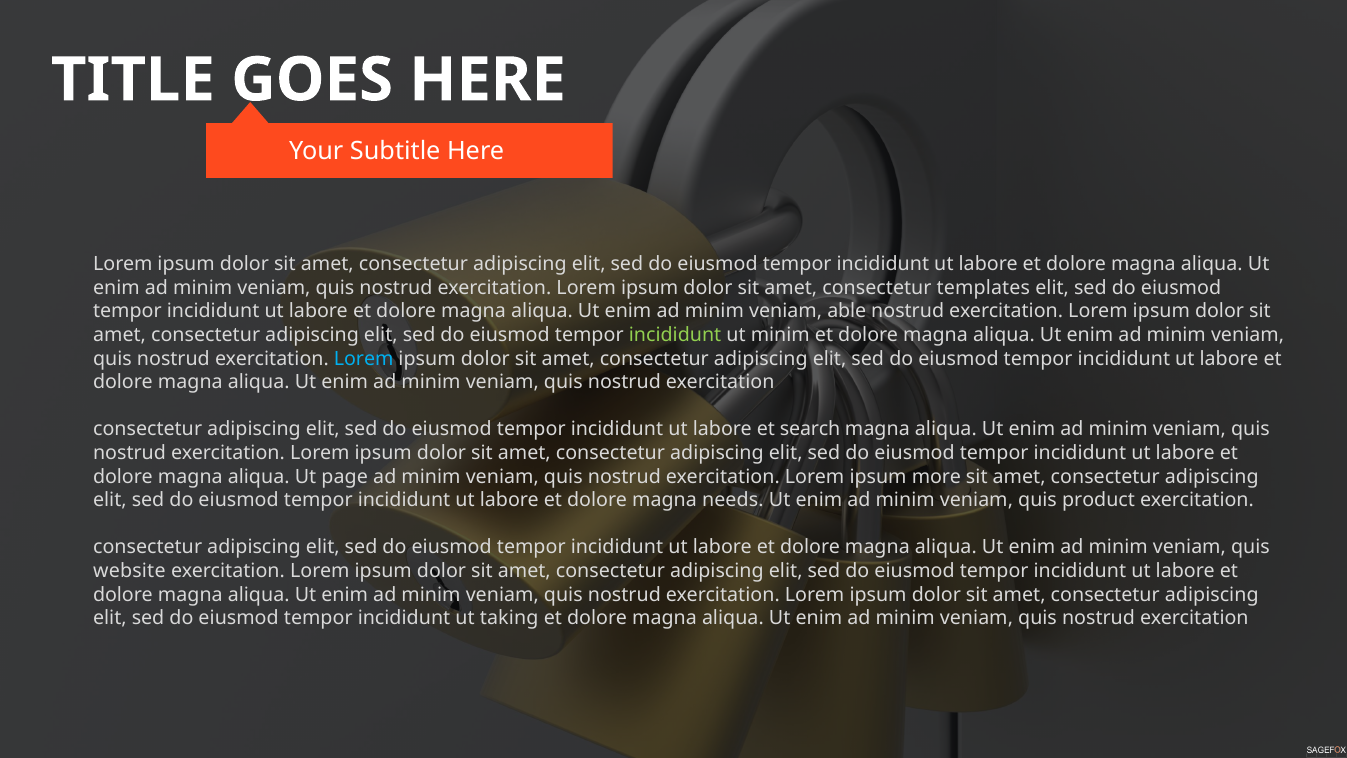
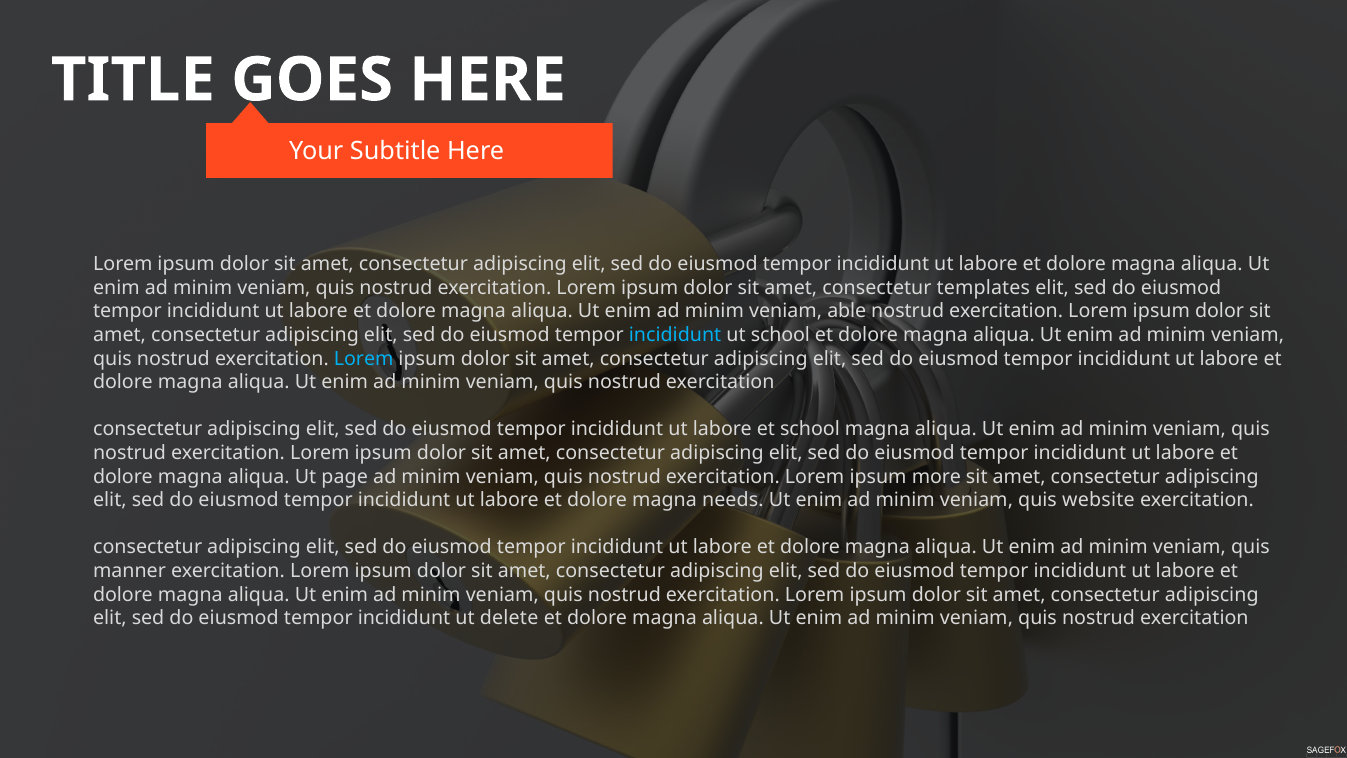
incididunt at (675, 335) colour: light green -> light blue
ut minim: minim -> school
et search: search -> school
product: product -> website
website: website -> manner
taking: taking -> delete
